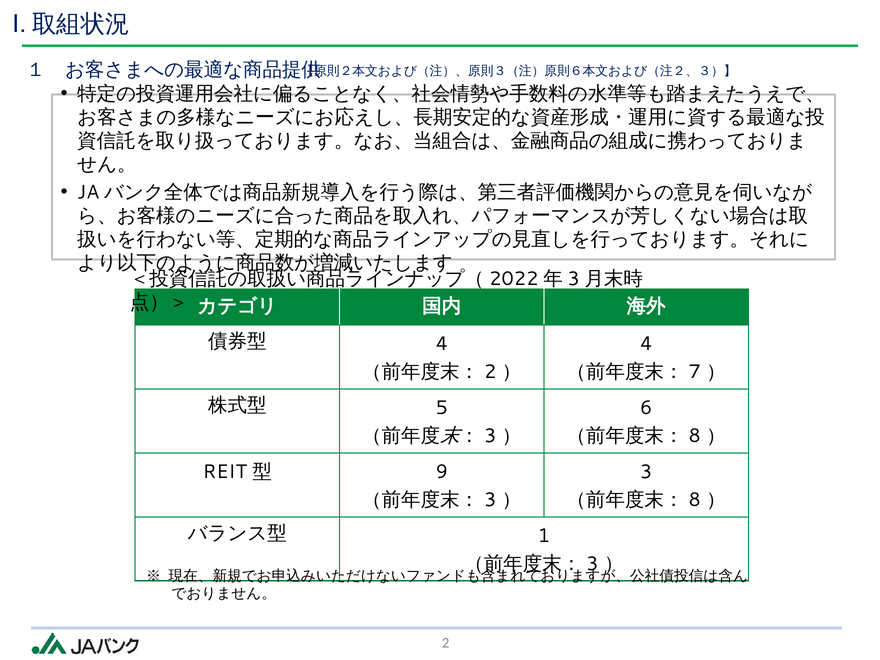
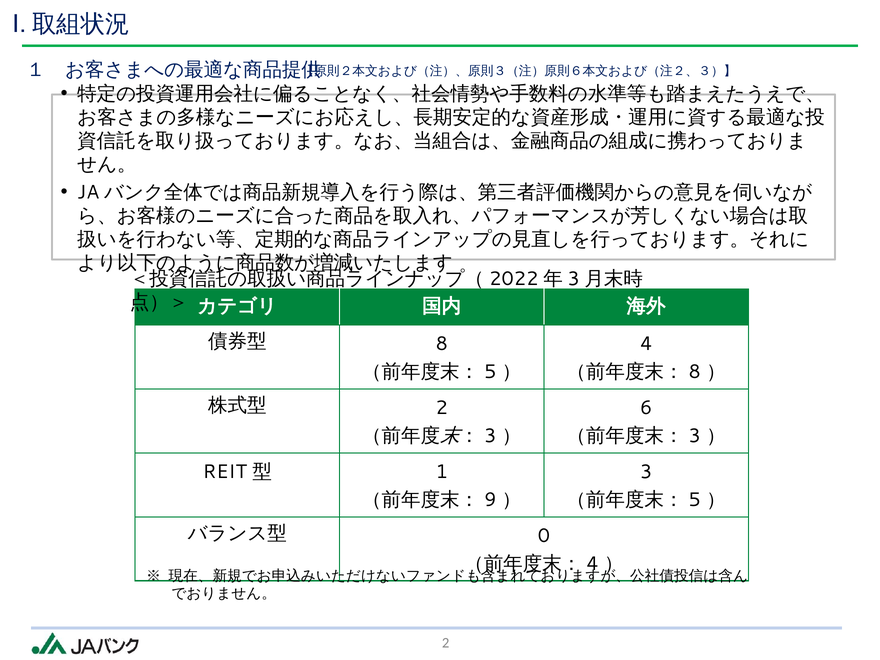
4 at (442, 344): 4 -> 8
2 at (490, 372): 2 -> 5
7 at (695, 372): 7 -> 8
5 at (442, 408): 5 -> 2
8 at (695, 436): 8 -> 3
9: 9 -> 1
3 at (490, 500): 3 -> 9
8 at (695, 500): 8 -> 5
1: 1 -> 0
3 at (592, 564): 3 -> 4
